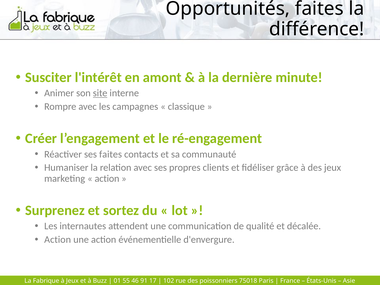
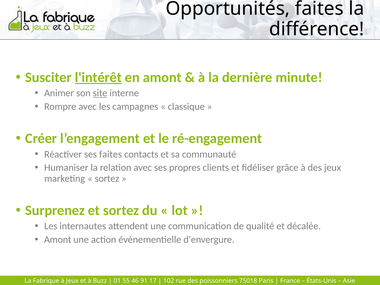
l'intérêt underline: none -> present
action at (107, 179): action -> sortez
Action at (58, 240): Action -> Amont
